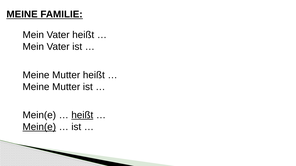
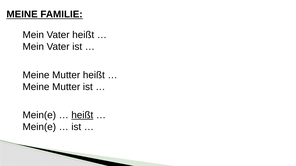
Mein(e at (39, 127) underline: present -> none
